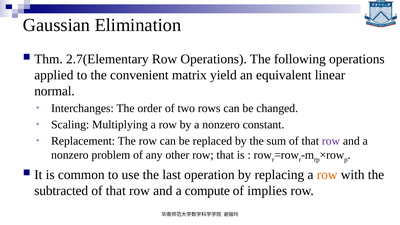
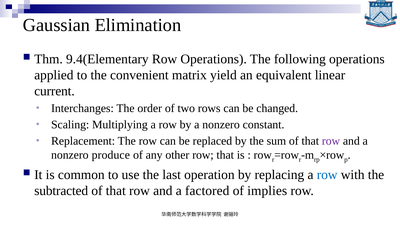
2.7(Elementary: 2.7(Elementary -> 9.4(Elementary
normal: normal -> current
problem: problem -> produce
row at (327, 175) colour: orange -> blue
compute: compute -> factored
